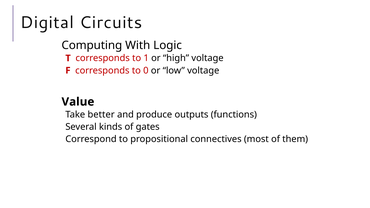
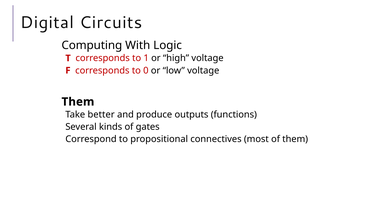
Value at (78, 102): Value -> Them
